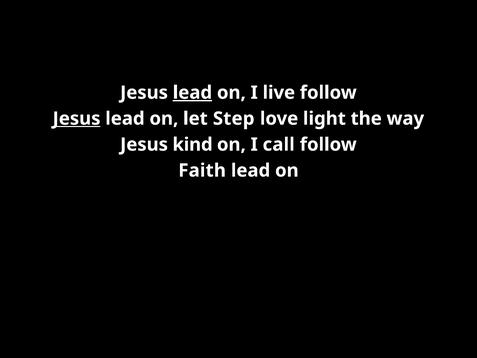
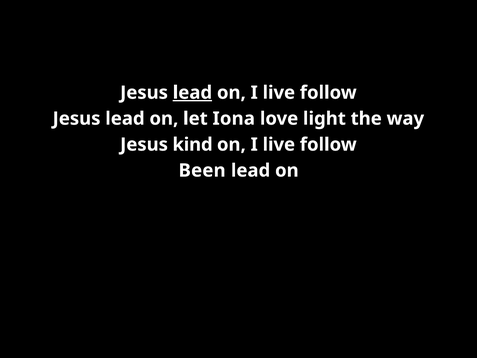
Jesus at (77, 119) underline: present -> none
Step: Step -> Iona
call at (279, 144): call -> live
Faith: Faith -> Been
